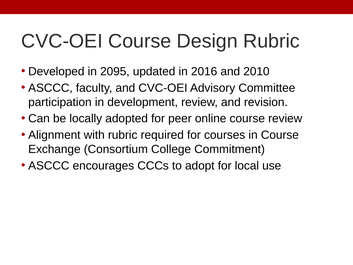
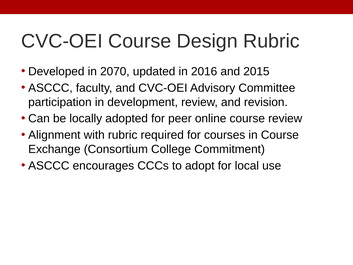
2095: 2095 -> 2070
2010: 2010 -> 2015
